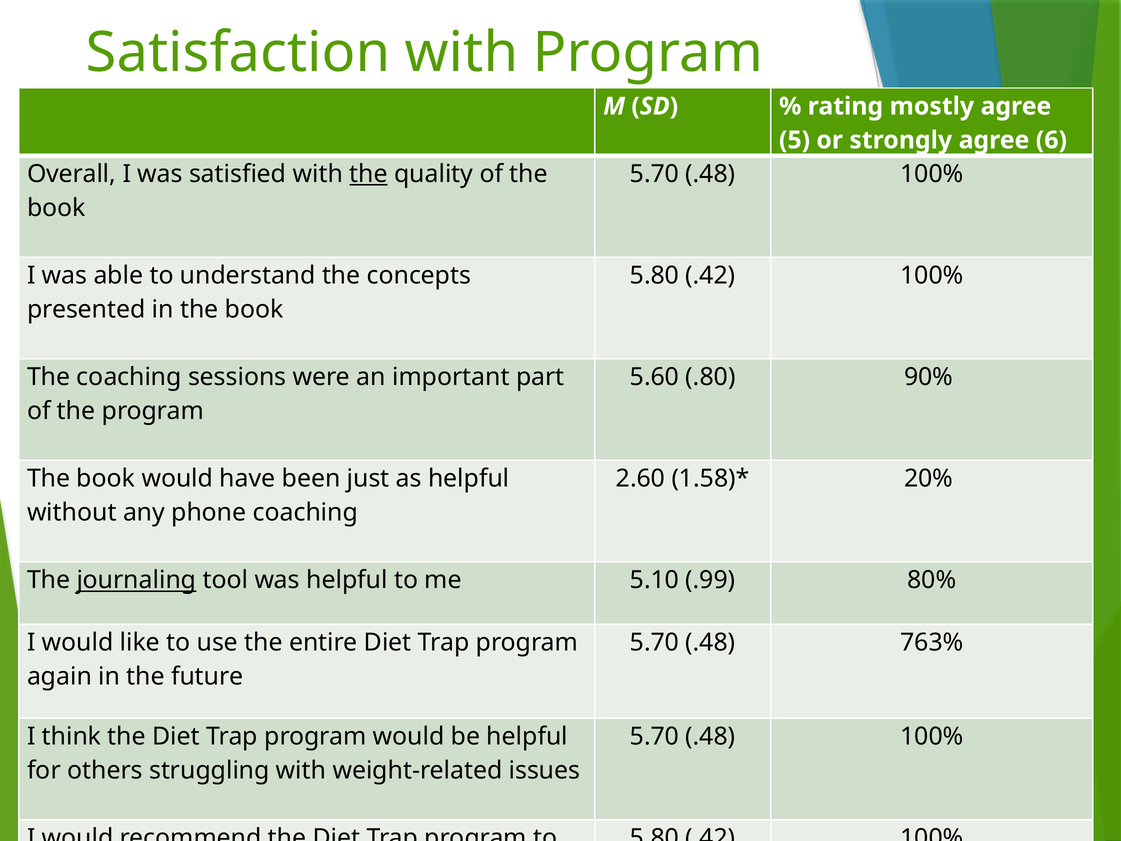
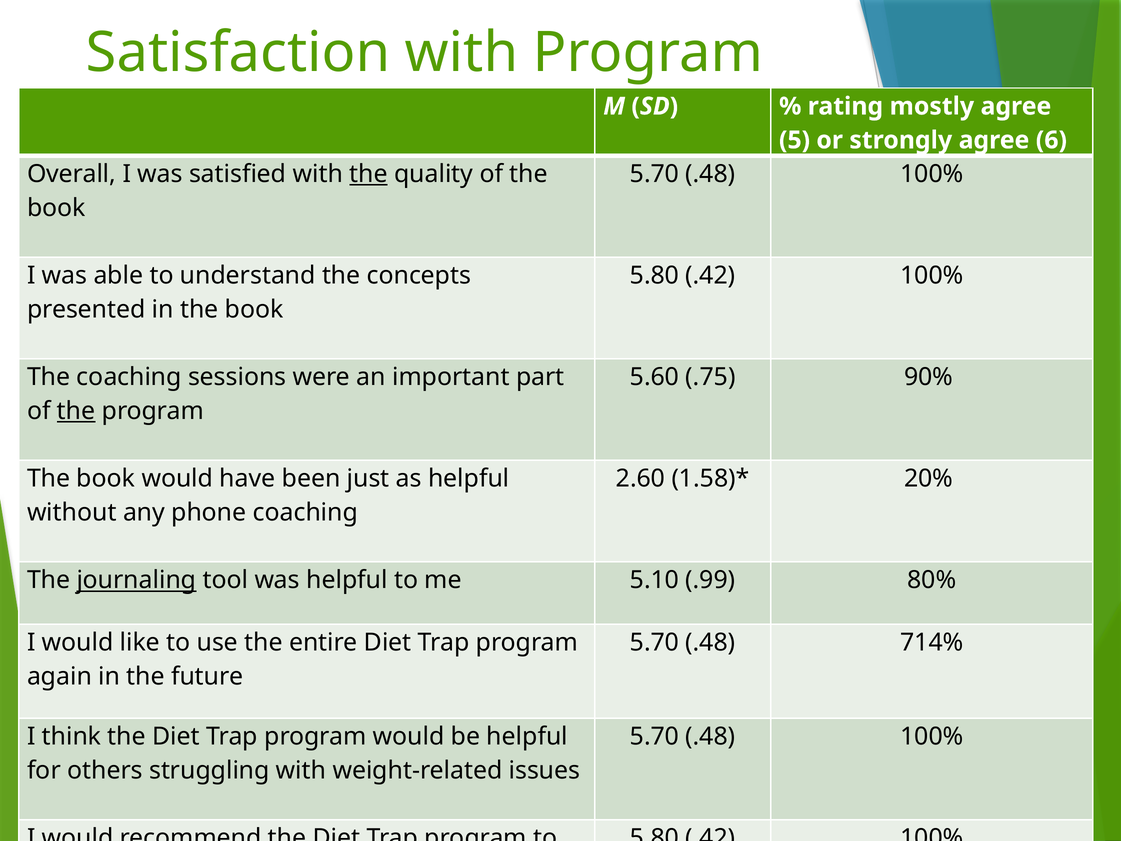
.80: .80 -> .75
the at (76, 411) underline: none -> present
763%: 763% -> 714%
